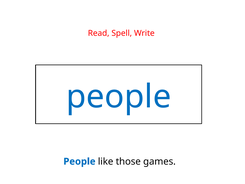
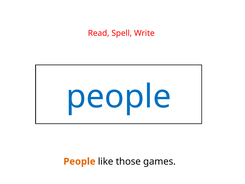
People at (79, 161) colour: blue -> orange
